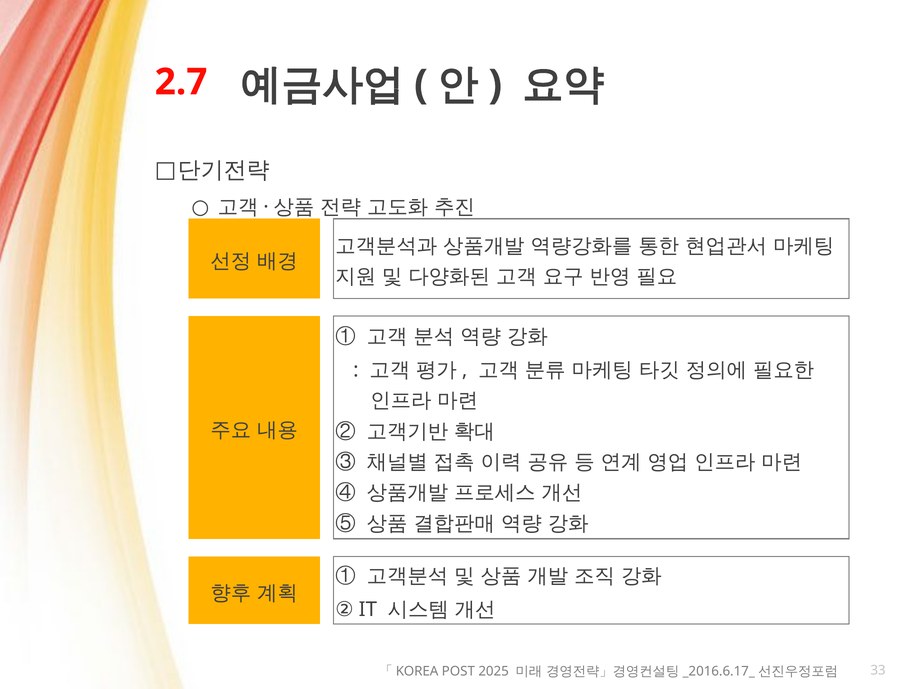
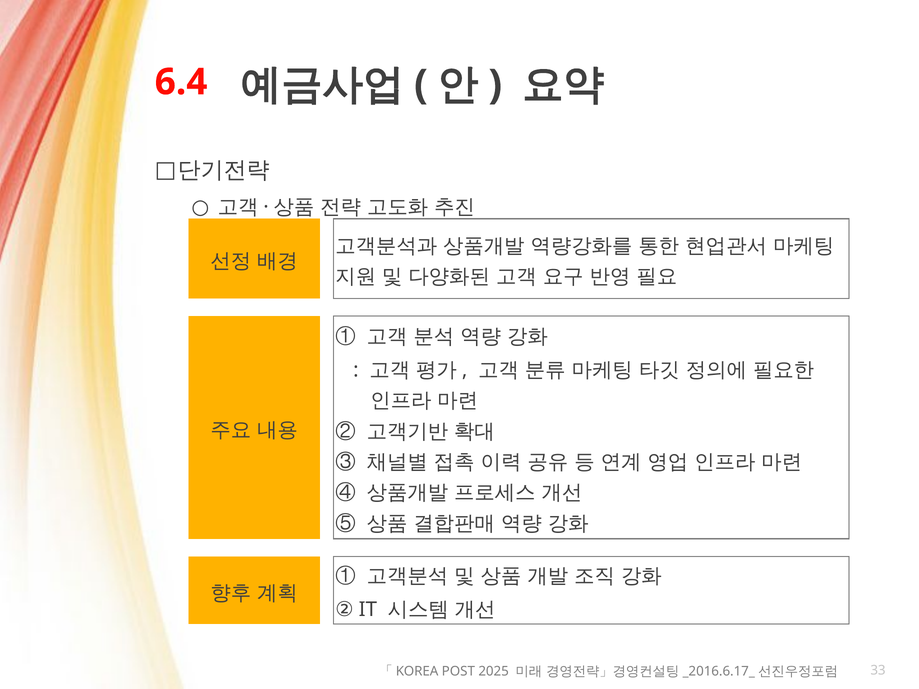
2.7: 2.7 -> 6.4
